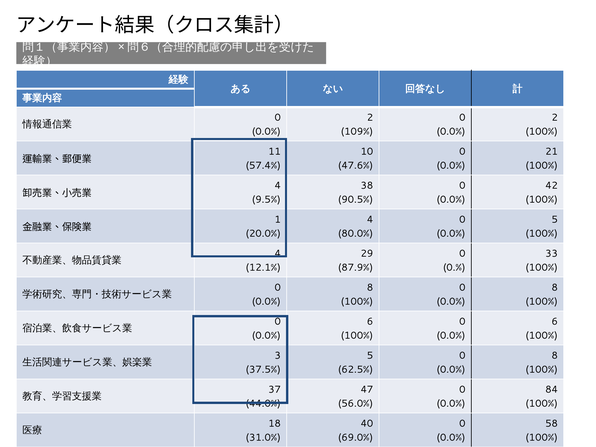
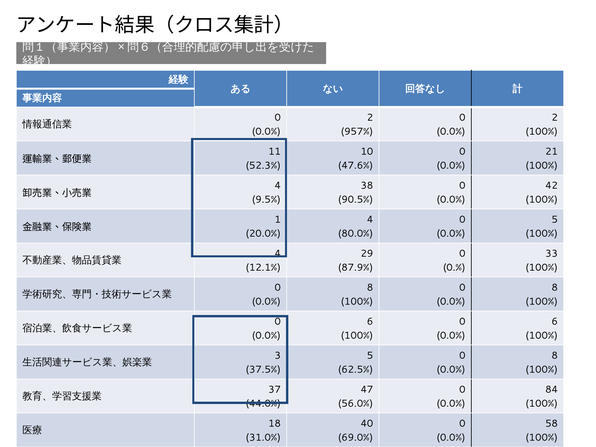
109%: 109% -> 957%
57.4%: 57.4% -> 52.3%
